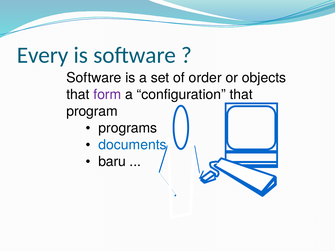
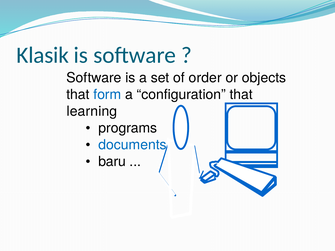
Every: Every -> Klasik
form colour: purple -> blue
program: program -> learning
